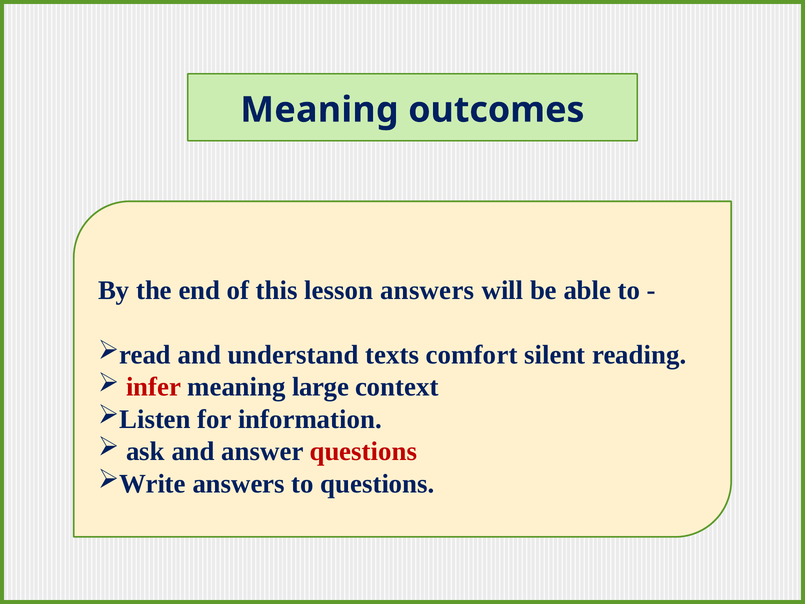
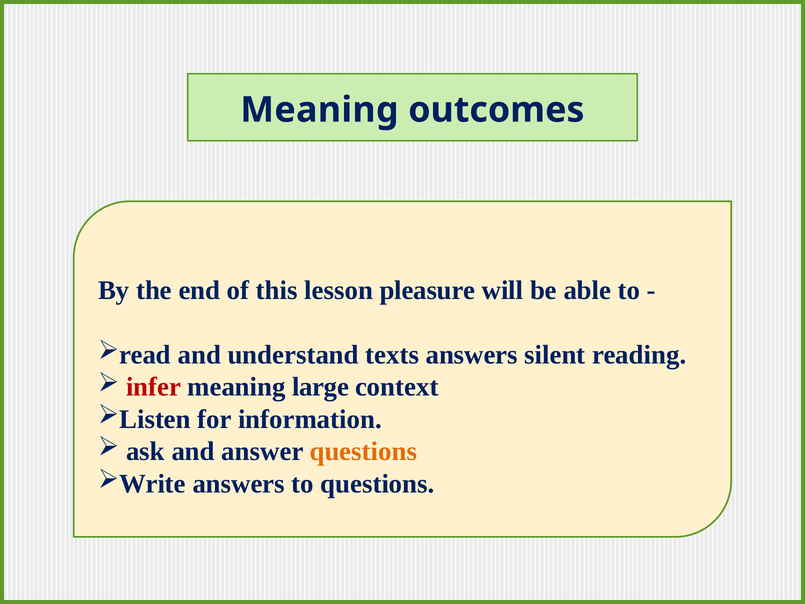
lesson answers: answers -> pleasure
texts comfort: comfort -> answers
questions at (363, 451) colour: red -> orange
